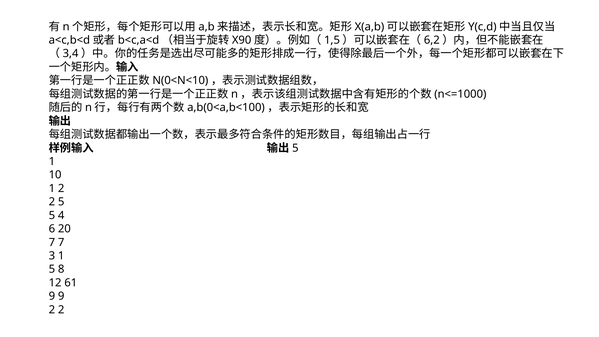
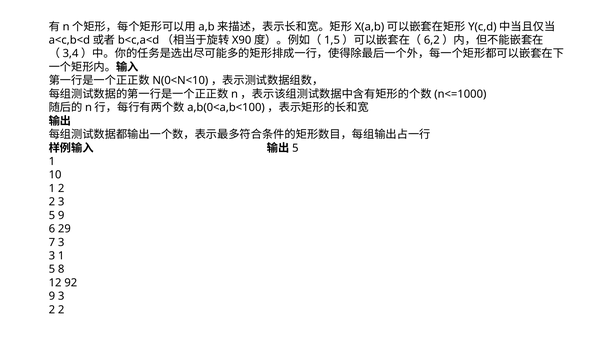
2 5: 5 -> 3
5 4: 4 -> 9
20: 20 -> 29
7 7: 7 -> 3
61: 61 -> 92
9 9: 9 -> 3
